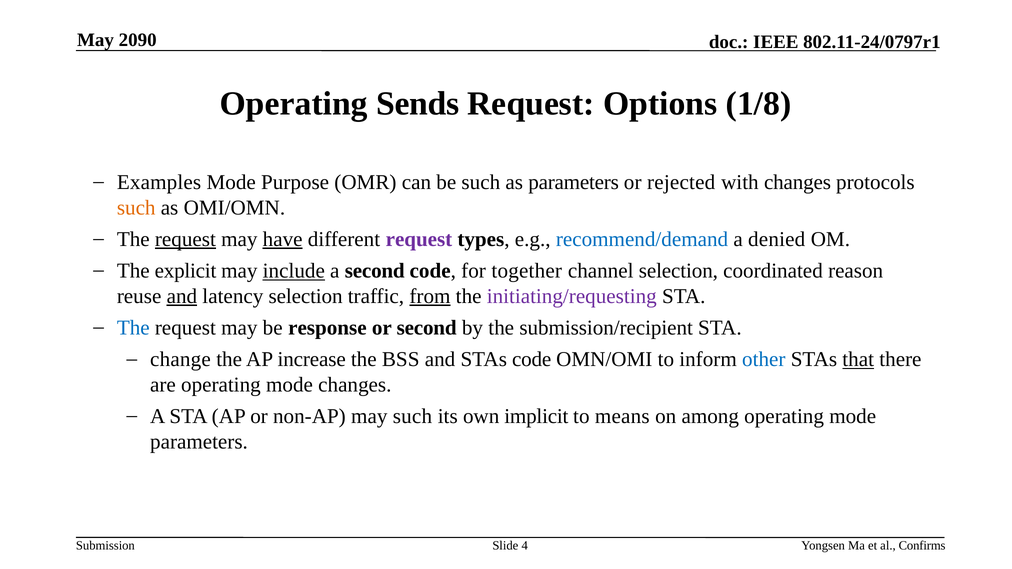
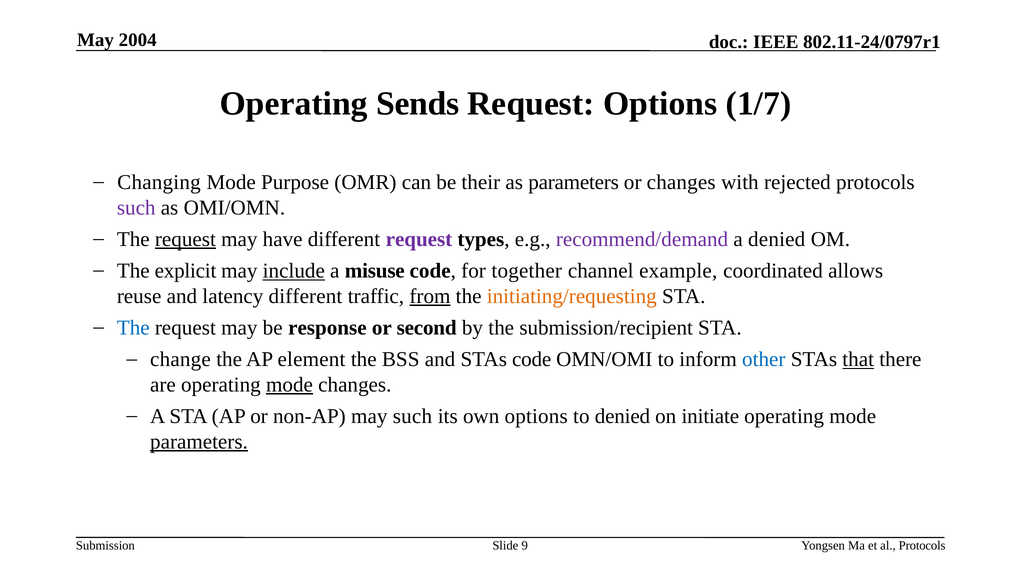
2090: 2090 -> 2004
1/8: 1/8 -> 1/7
Examples: Examples -> Changing
be such: such -> their
or rejected: rejected -> changes
with changes: changes -> rejected
such at (136, 208) colour: orange -> purple
have underline: present -> none
recommend/demand colour: blue -> purple
a second: second -> misuse
channel selection: selection -> example
reason: reason -> allows
and at (182, 296) underline: present -> none
latency selection: selection -> different
initiating/requesting colour: purple -> orange
increase: increase -> element
mode at (289, 385) underline: none -> present
own implicit: implicit -> options
to means: means -> denied
among: among -> initiate
parameters at (199, 442) underline: none -> present
4: 4 -> 9
al Confirms: Confirms -> Protocols
